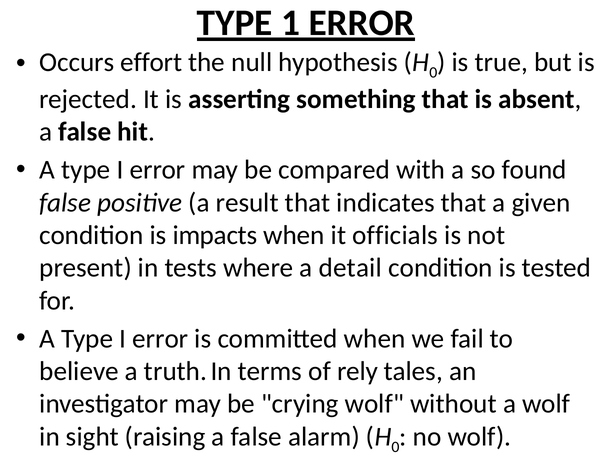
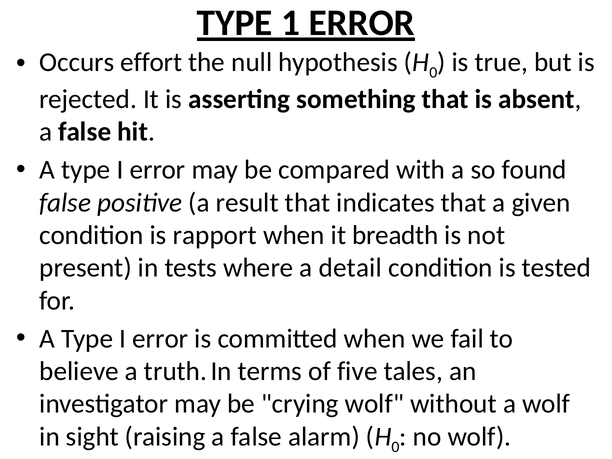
impacts: impacts -> rapport
officials: officials -> breadth
rely: rely -> five
